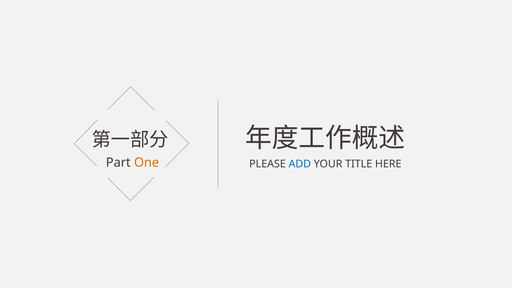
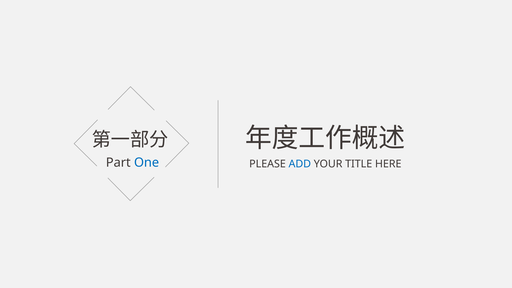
One colour: orange -> blue
